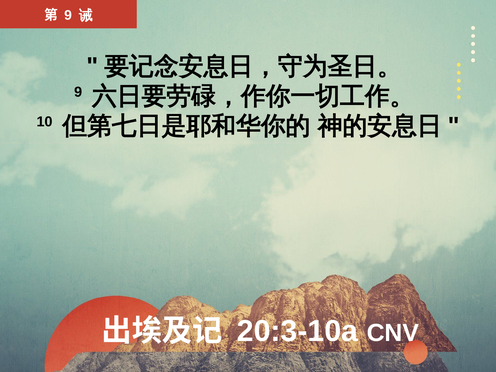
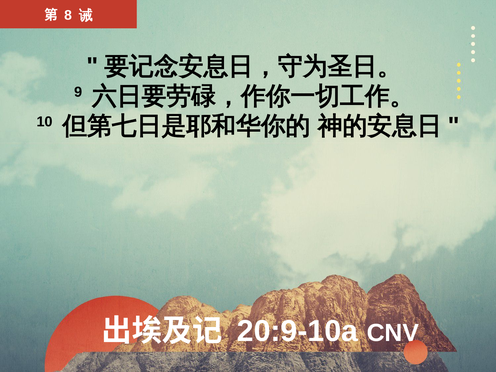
9 at (68, 15): 9 -> 8
20:3-10a: 20:3-10a -> 20:9-10a
